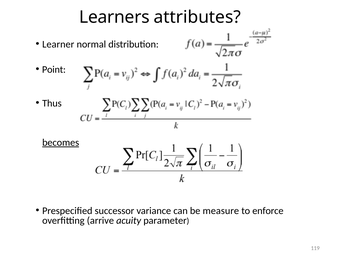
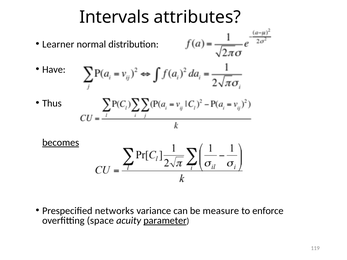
Learners: Learners -> Intervals
Point: Point -> Have
successor: successor -> networks
arrive: arrive -> space
parameter underline: none -> present
